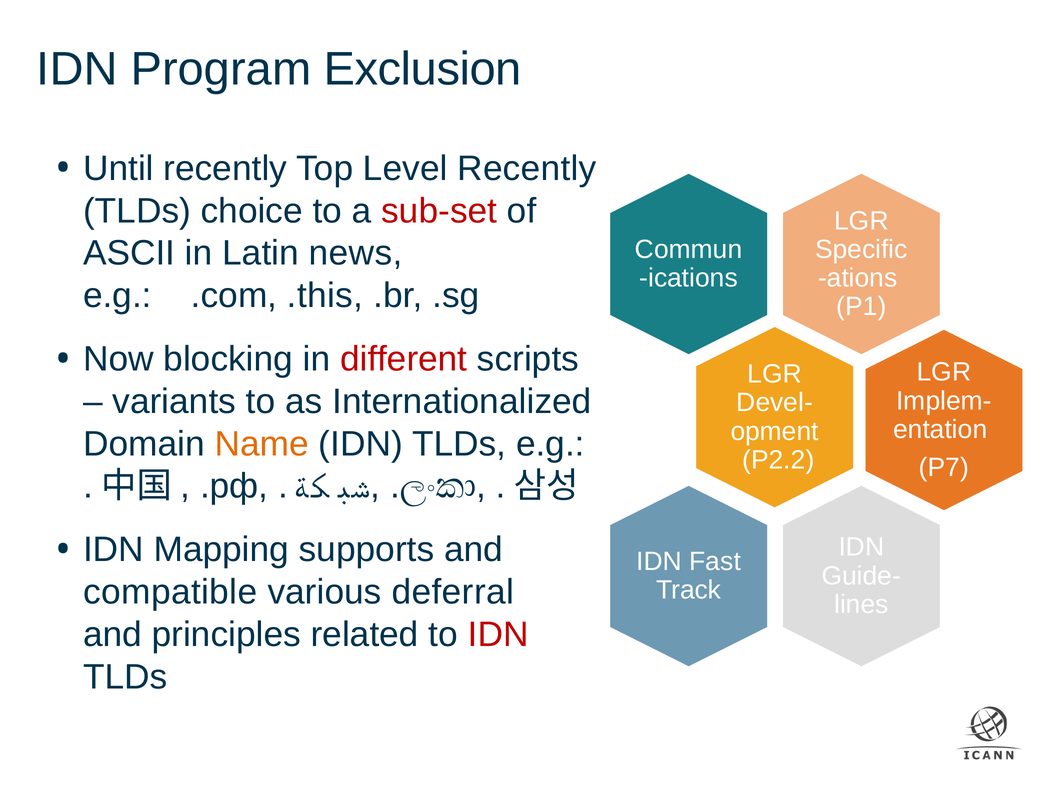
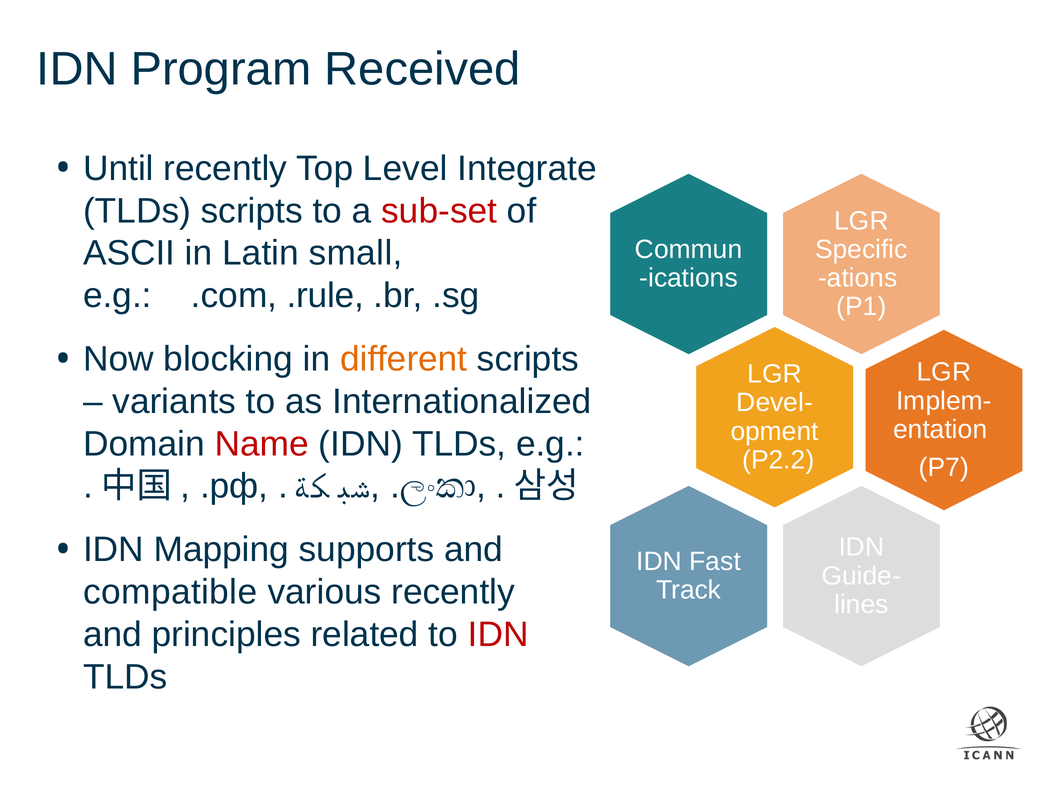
Exclusion: Exclusion -> Received
Level Recently: Recently -> Integrate
TLDs choice: choice -> scripts
news: news -> small
.this: .this -> .rule
different colour: red -> orange
Name colour: orange -> red
various deferral: deferral -> recently
